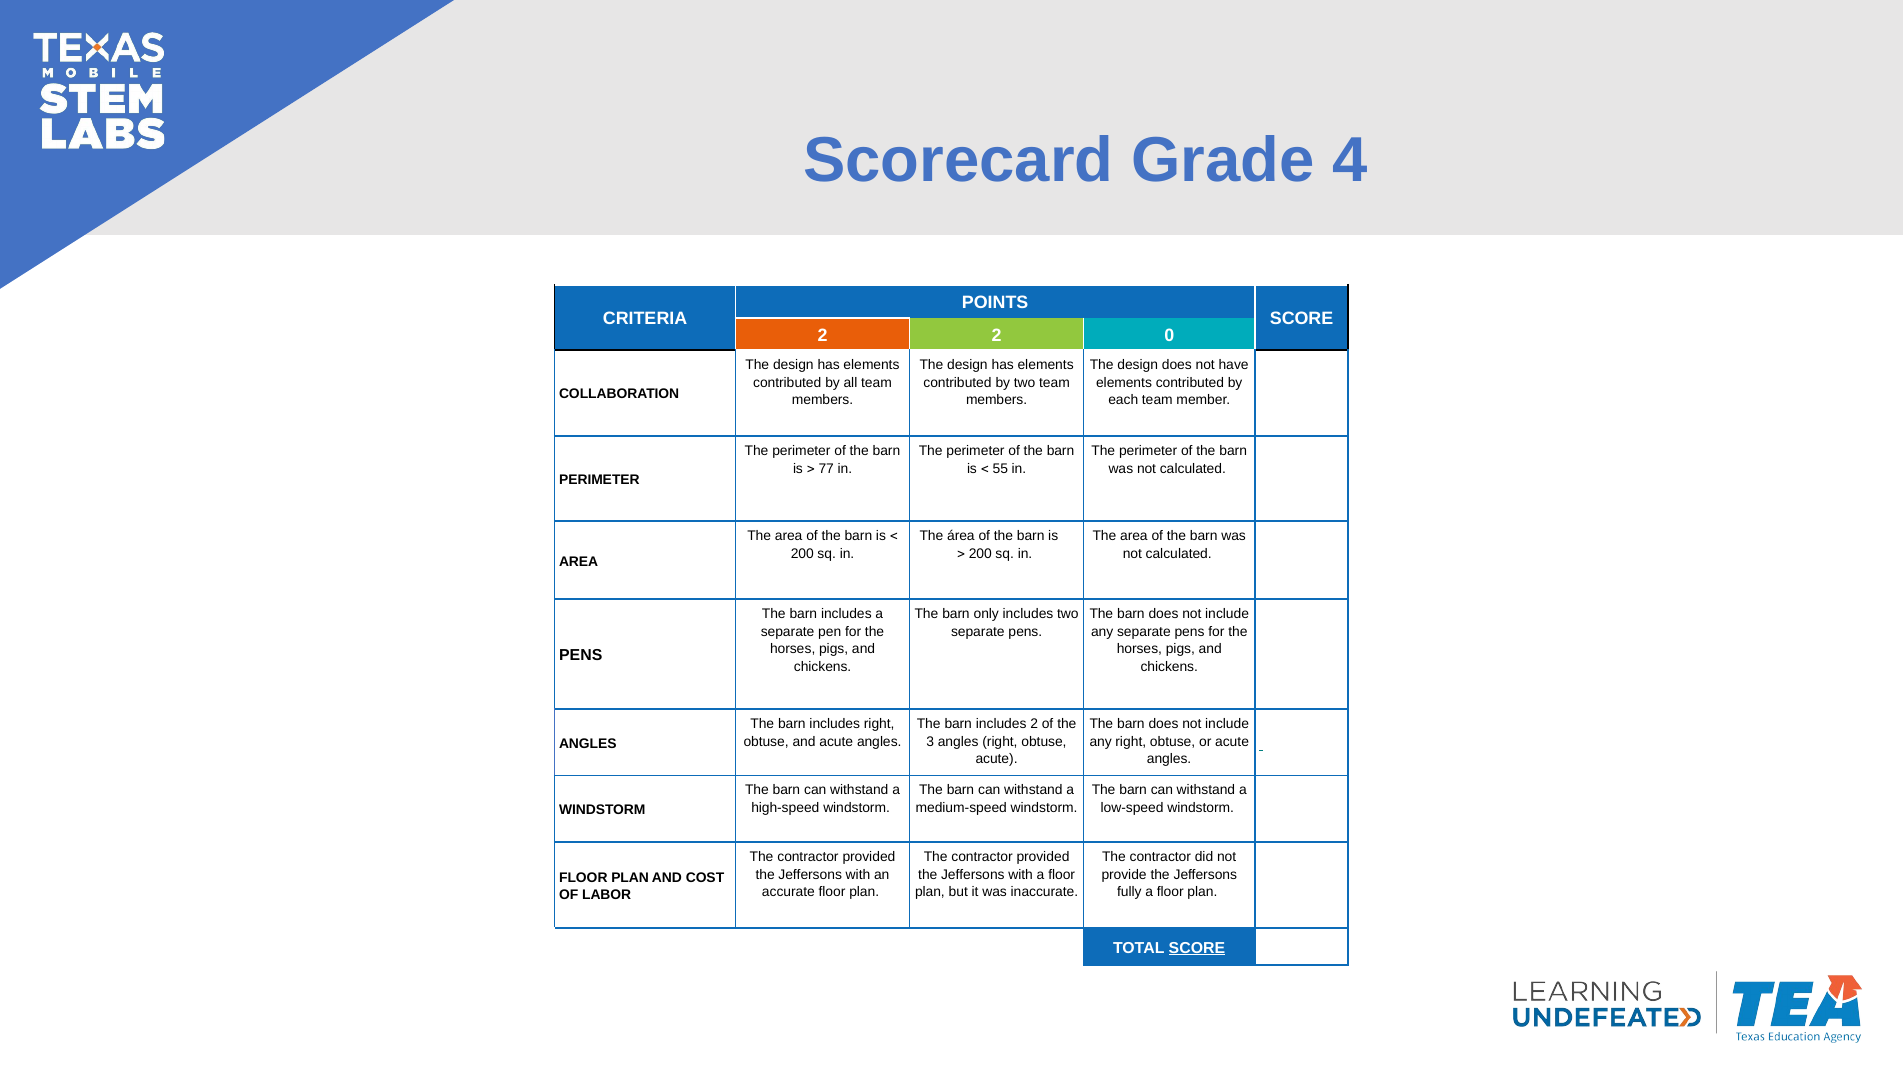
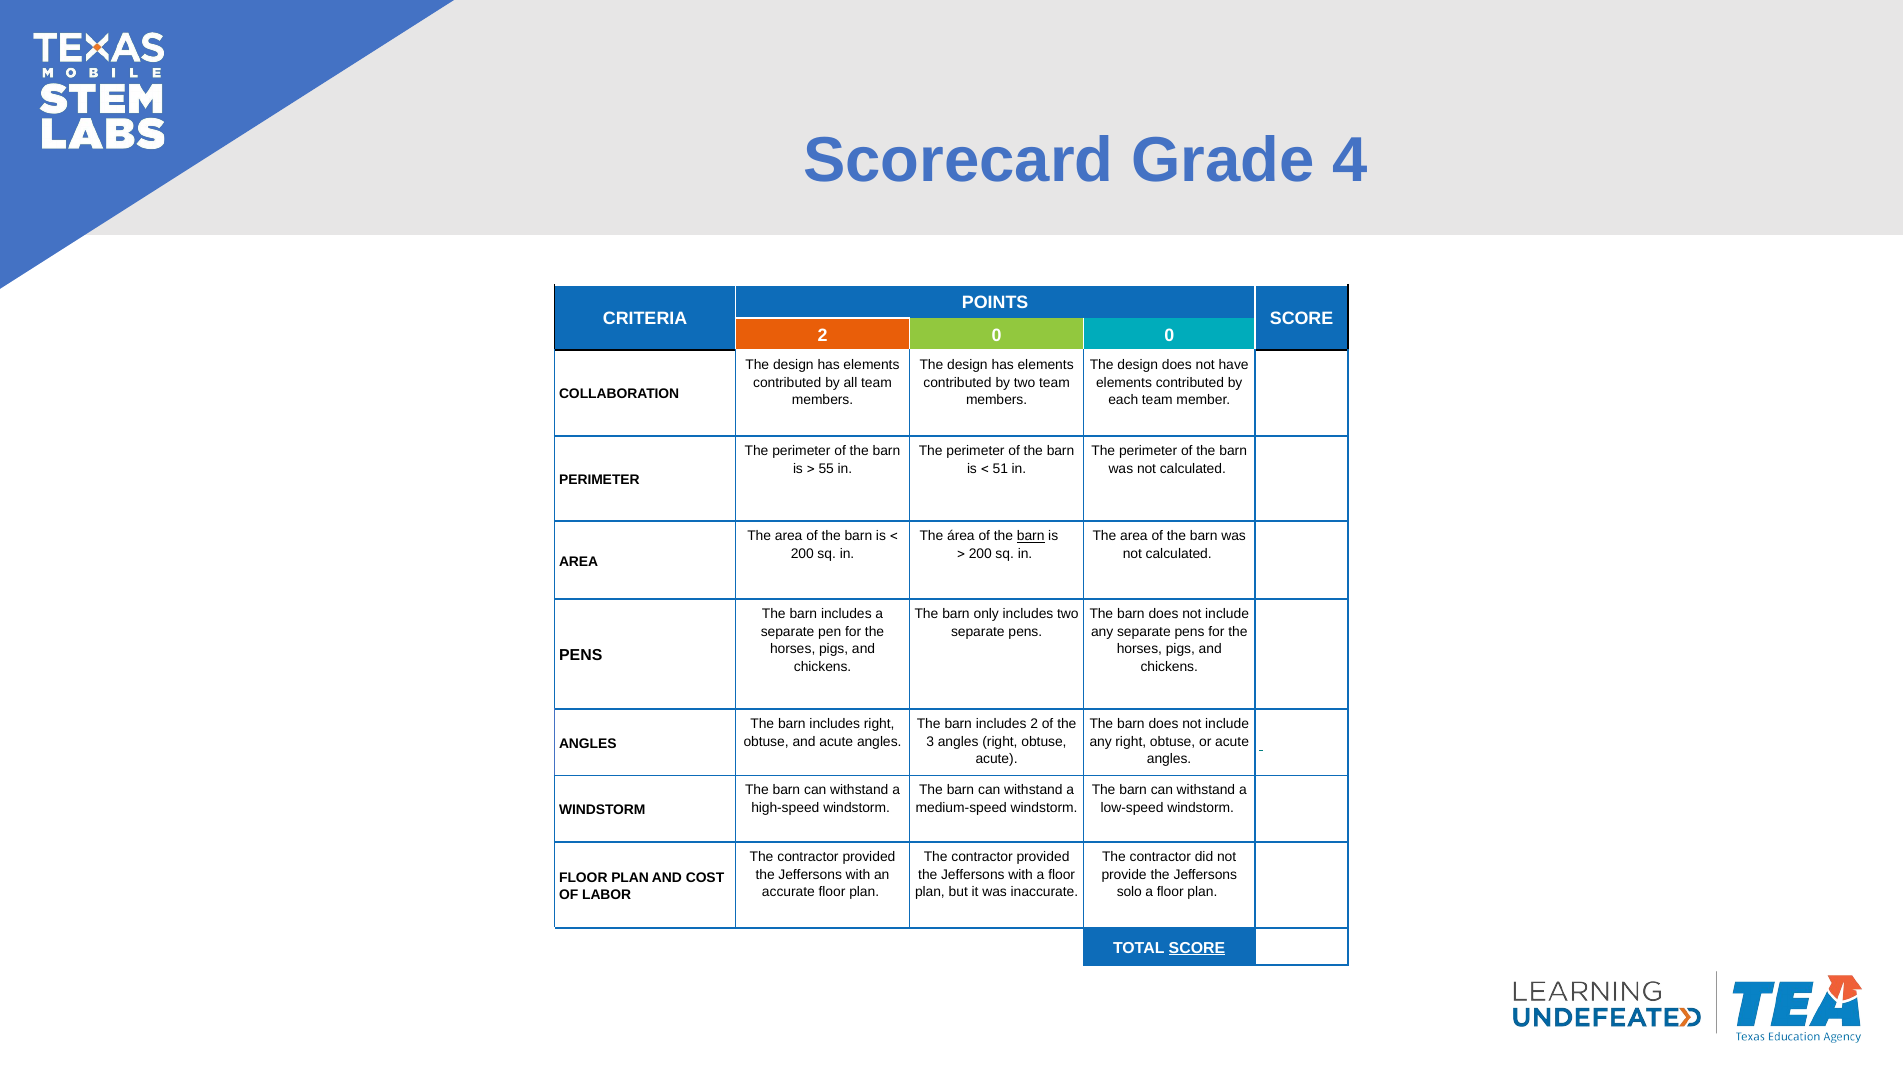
2 2: 2 -> 0
77: 77 -> 55
55: 55 -> 51
barn at (1031, 536) underline: none -> present
fully: fully -> solo
